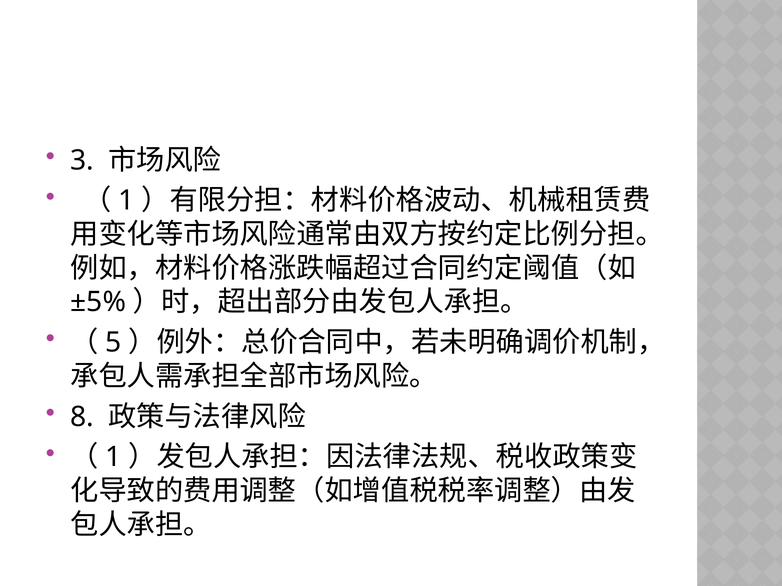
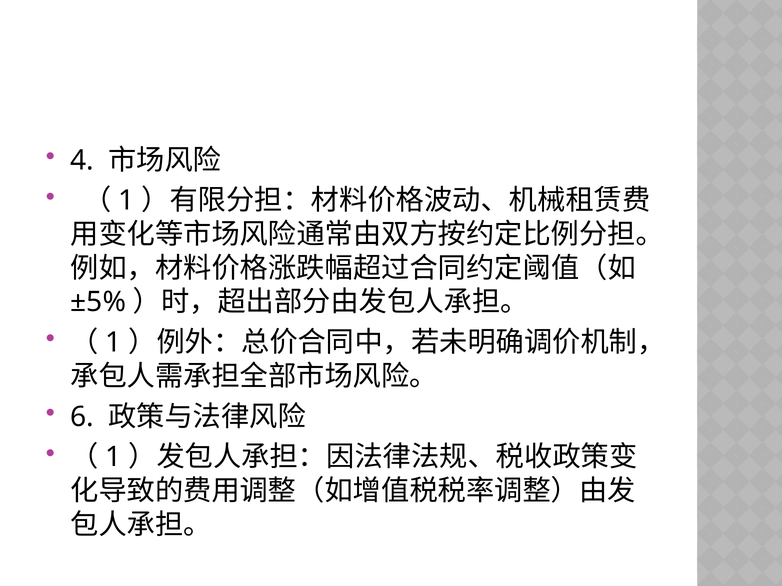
3: 3 -> 4
5 at (113, 343): 5 -> 1
8: 8 -> 6
